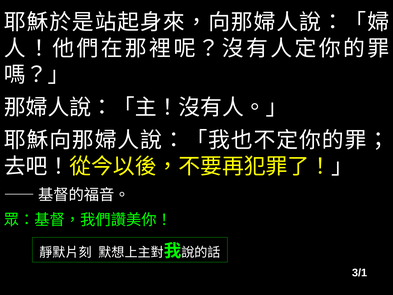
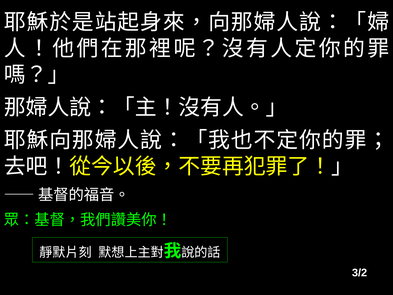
3/1: 3/1 -> 3/2
